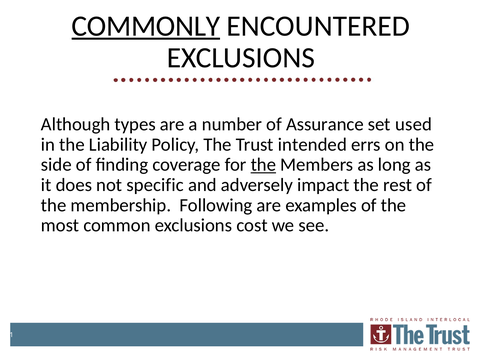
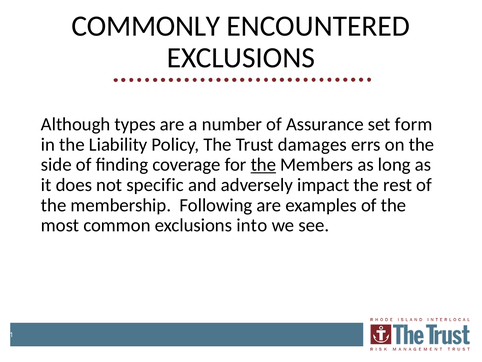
COMMONLY underline: present -> none
used: used -> form
intended: intended -> damages
cost: cost -> into
